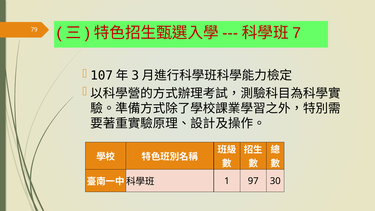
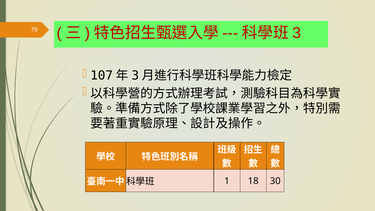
7: 7 -> 3
97: 97 -> 18
